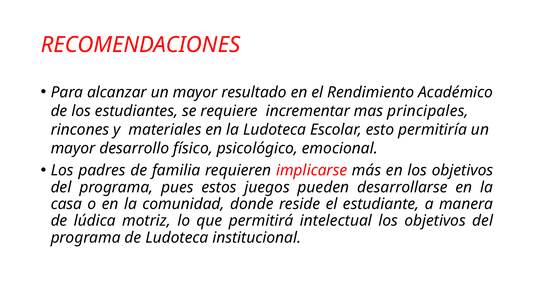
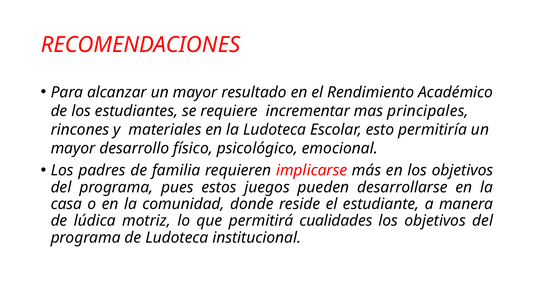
intelectual: intelectual -> cualidades
